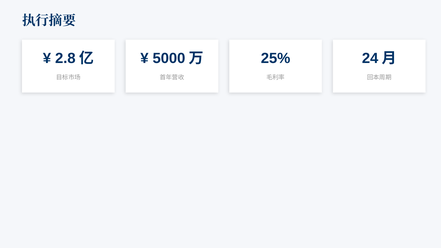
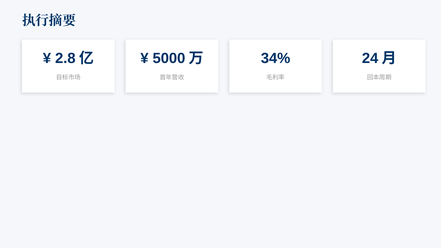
25%: 25% -> 34%
